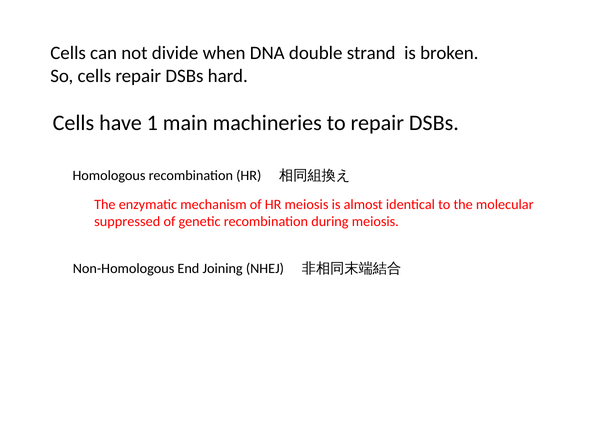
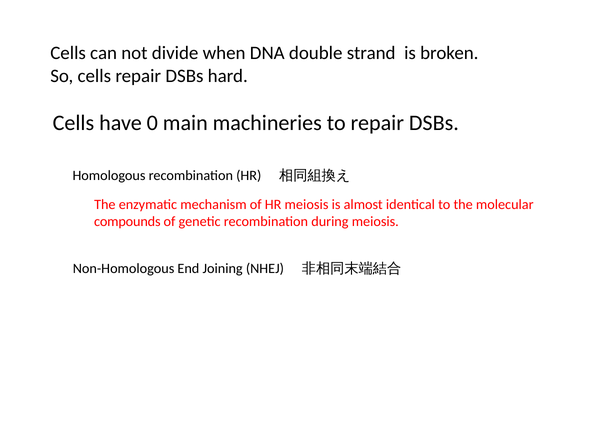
1: 1 -> 0
suppressed: suppressed -> compounds
